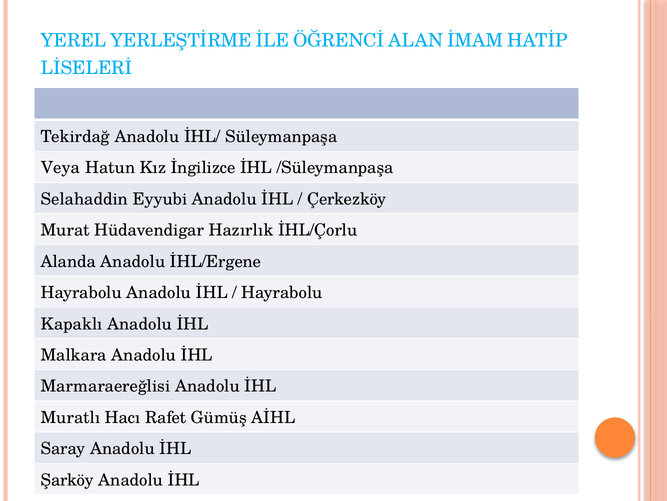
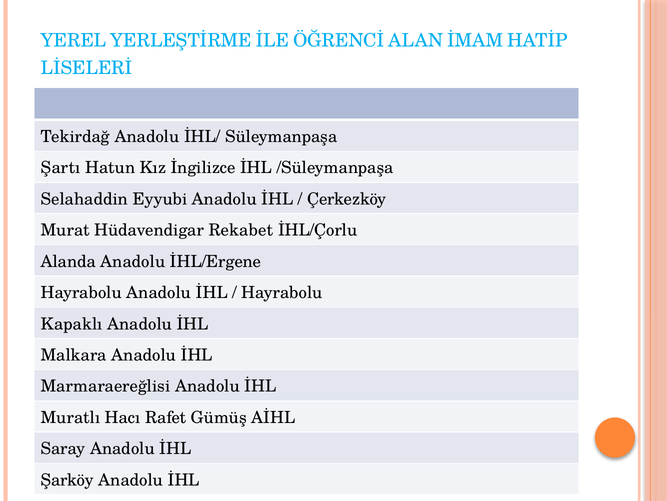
Veya: Veya -> Şartı
Hazırlık: Hazırlık -> Rekabet
